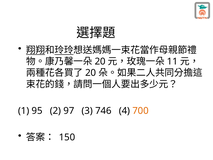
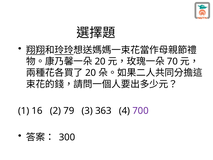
11: 11 -> 70
95: 95 -> 16
97: 97 -> 79
746: 746 -> 363
700 colour: orange -> purple
150: 150 -> 300
